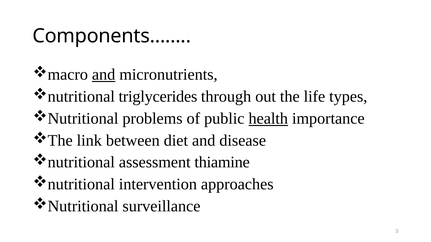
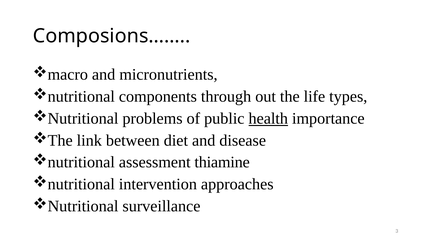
Components……: Components…… -> Composions……
and at (104, 75) underline: present -> none
triglycerides: triglycerides -> components
